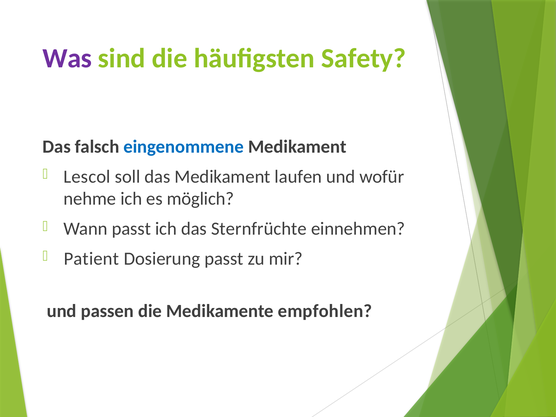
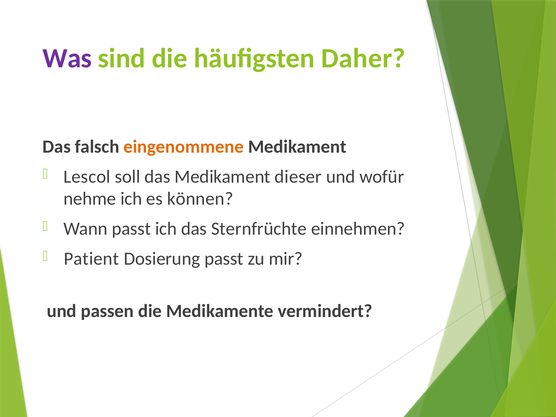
Safety: Safety -> Daher
eingenommene colour: blue -> orange
laufen: laufen -> dieser
möglich: möglich -> können
empfohlen: empfohlen -> vermindert
